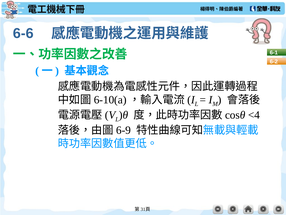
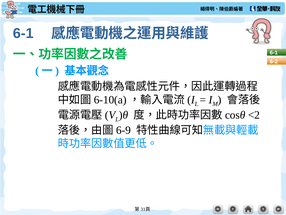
6-6 at (23, 33): 6-6 -> 6-1
<4: <4 -> <2
